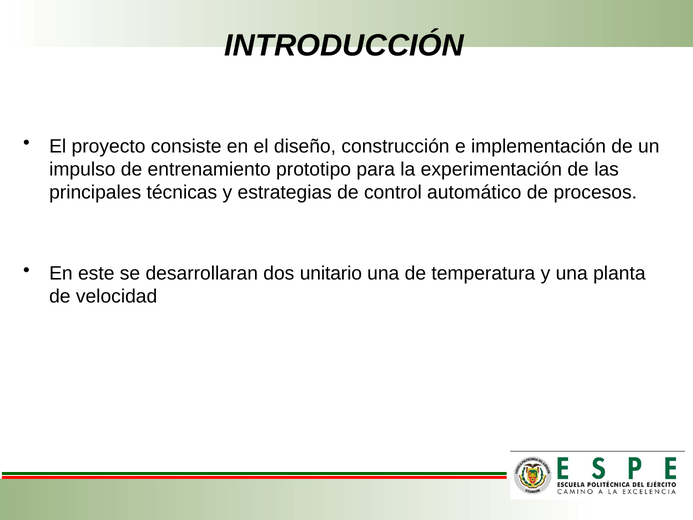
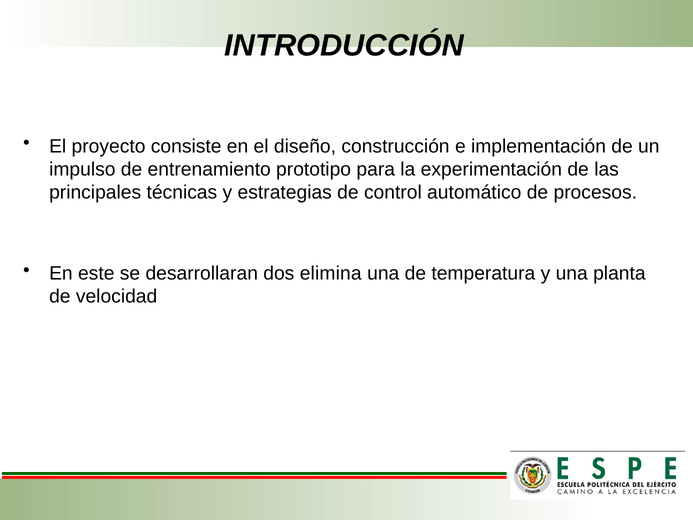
unitario: unitario -> elimina
